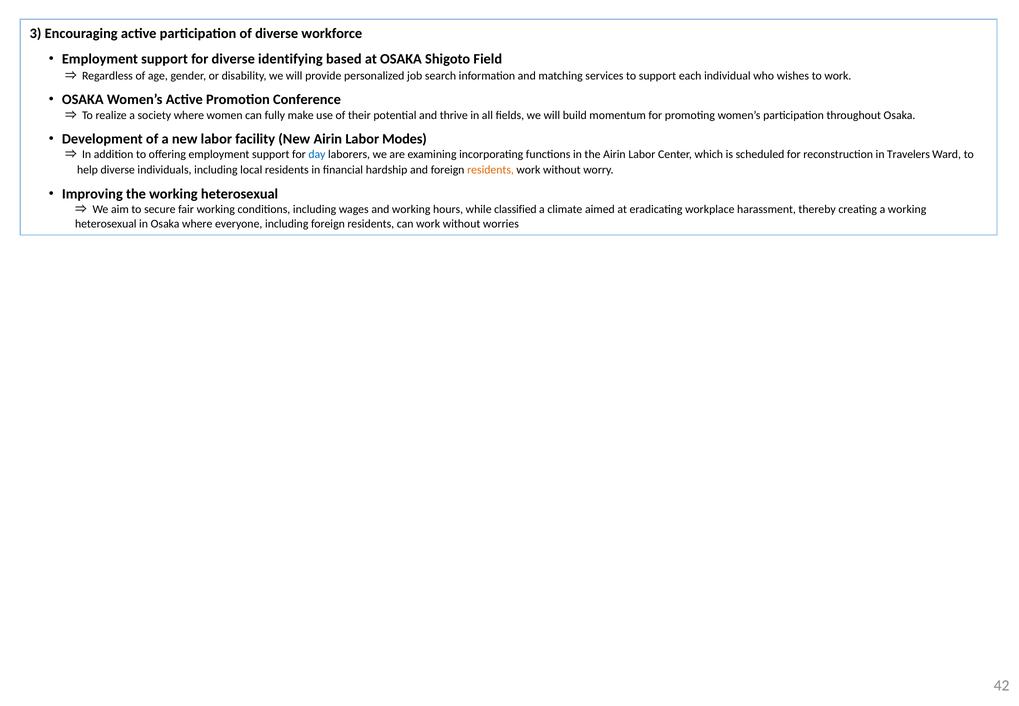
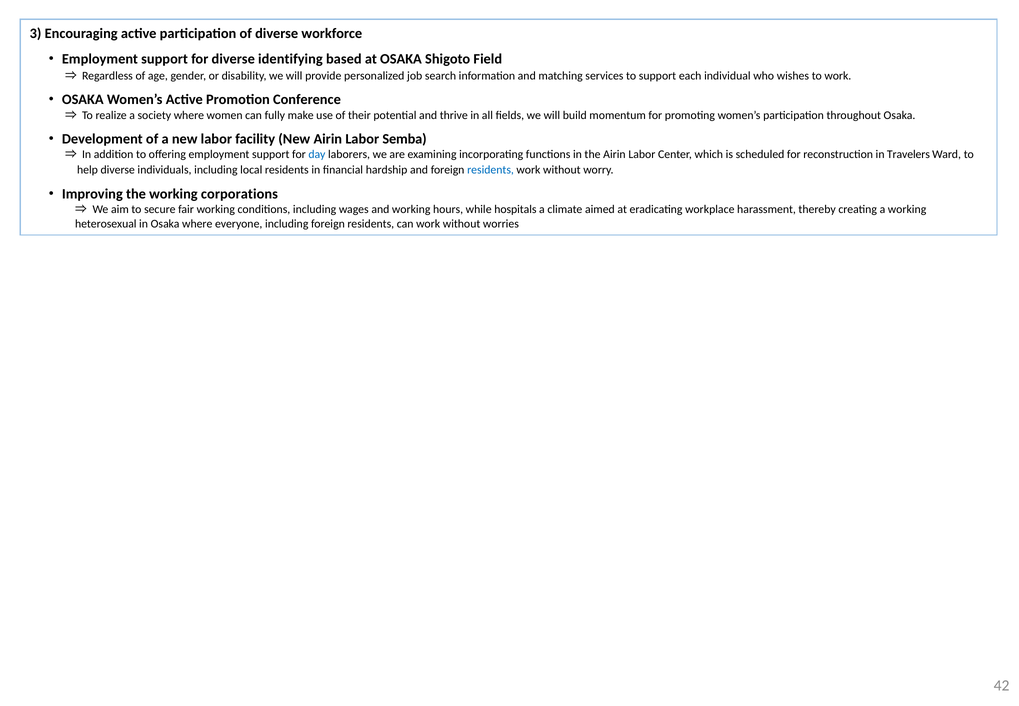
Modes: Modes -> Semba
residents at (491, 170) colour: orange -> blue
the working heterosexual: heterosexual -> corporations
classified: classified -> hospitals
